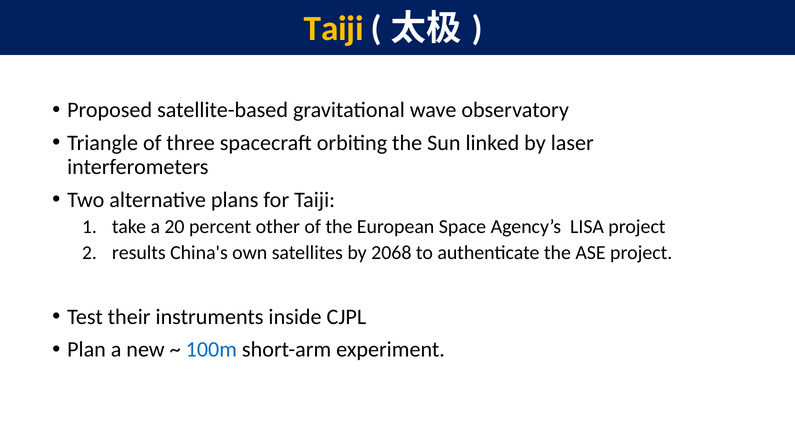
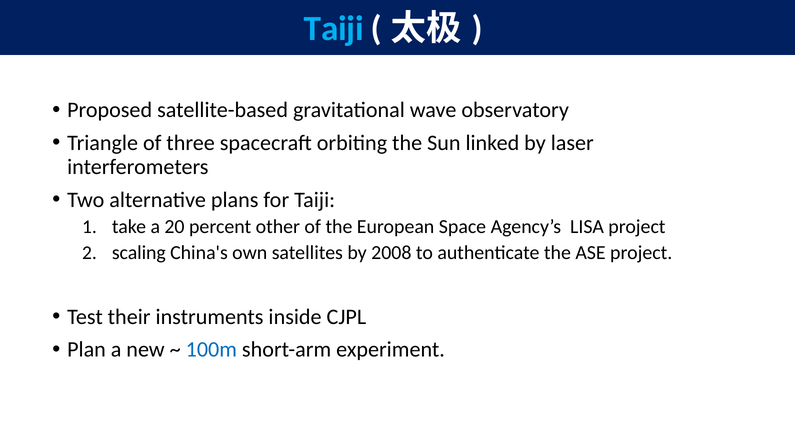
Taiji at (334, 29) colour: yellow -> light blue
results: results -> scaling
2068: 2068 -> 2008
